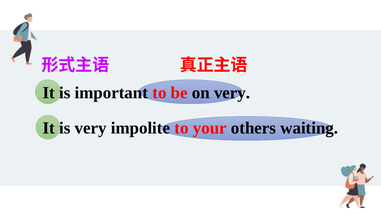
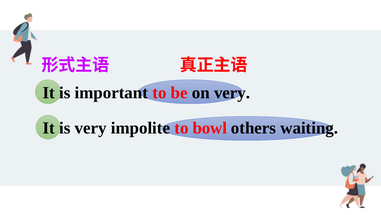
your: your -> bowl
